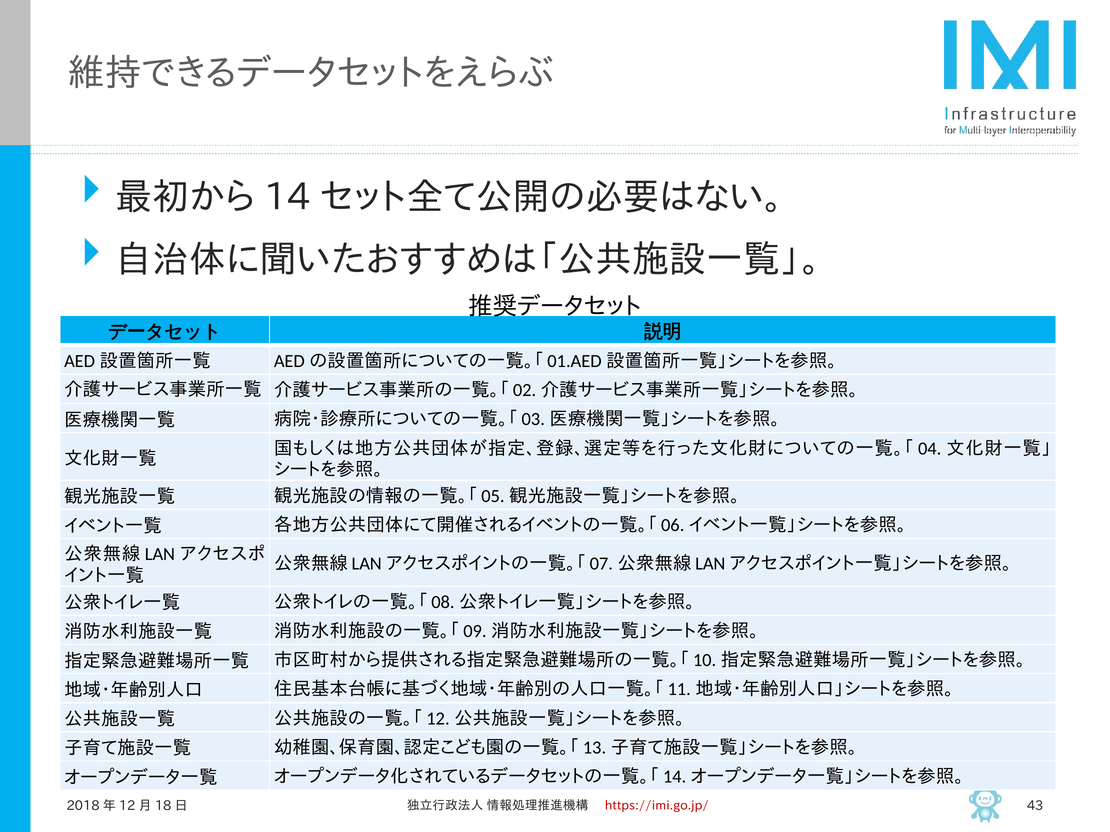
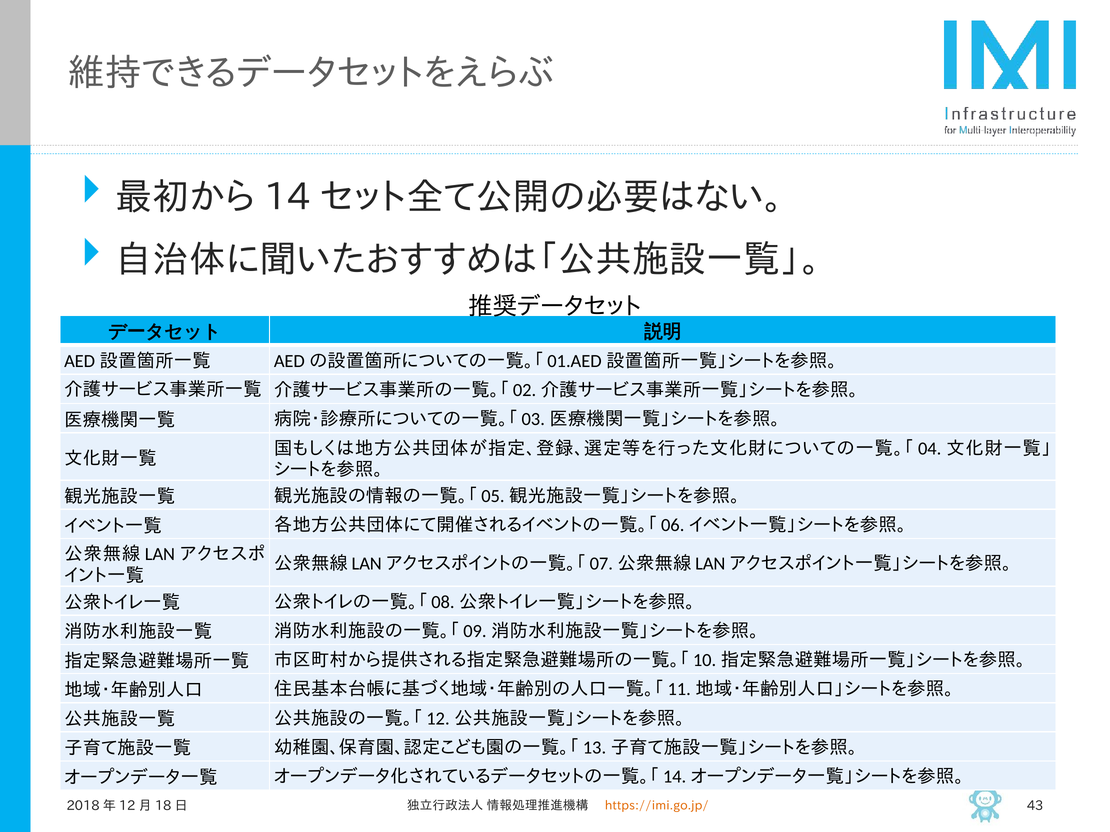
https://imi.go.jp/ colour: red -> orange
